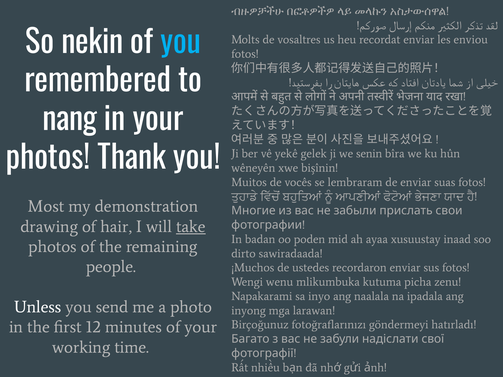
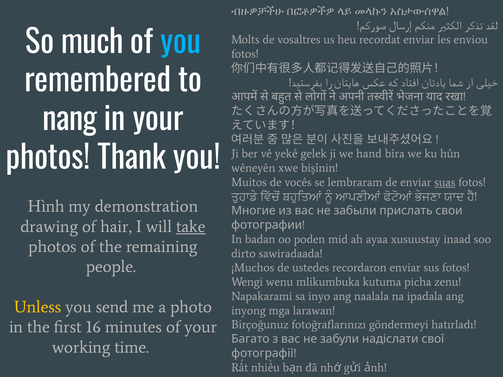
nekin: nekin -> much
senin: senin -> hand
suas underline: none -> present
Most: Most -> Hình
Unless colour: white -> yellow
12: 12 -> 16
